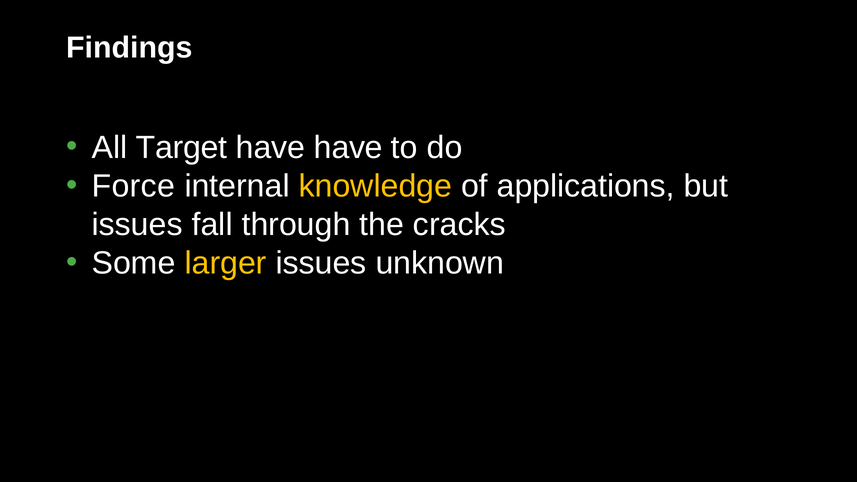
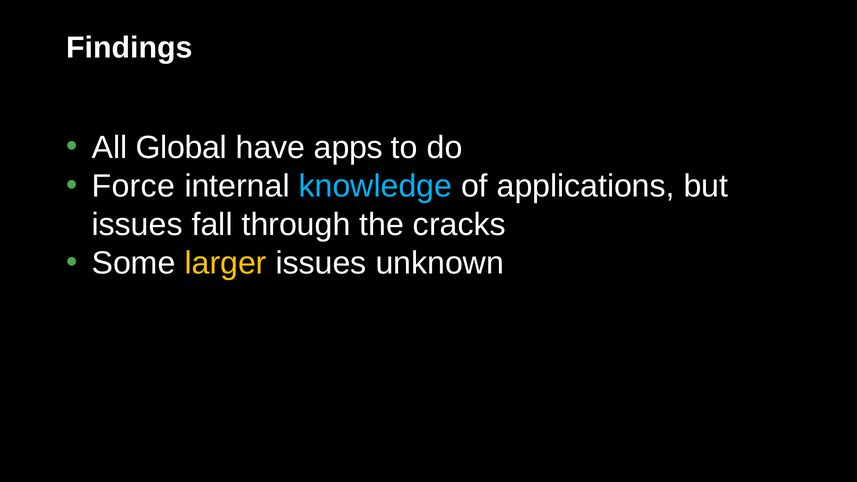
Target: Target -> Global
have have: have -> apps
knowledge colour: yellow -> light blue
